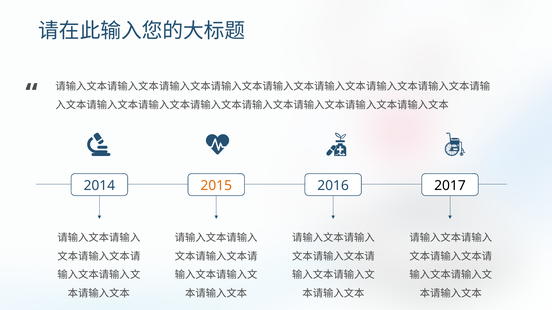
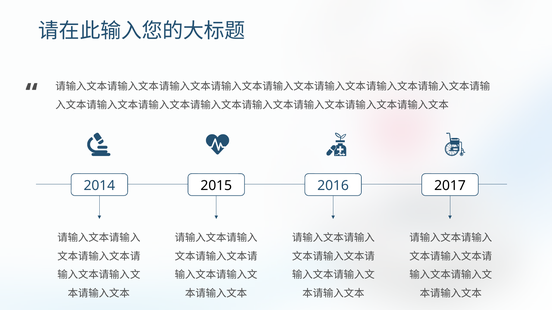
2015 colour: orange -> black
